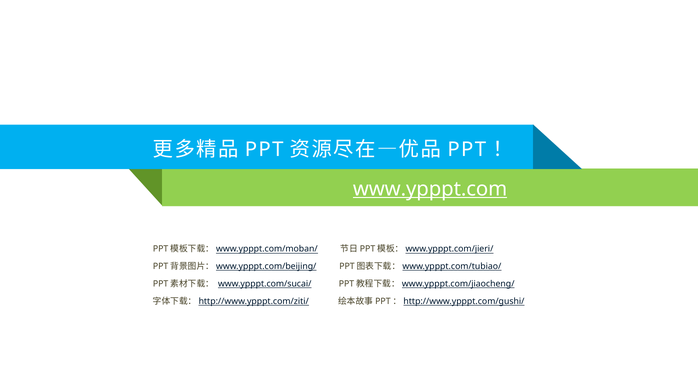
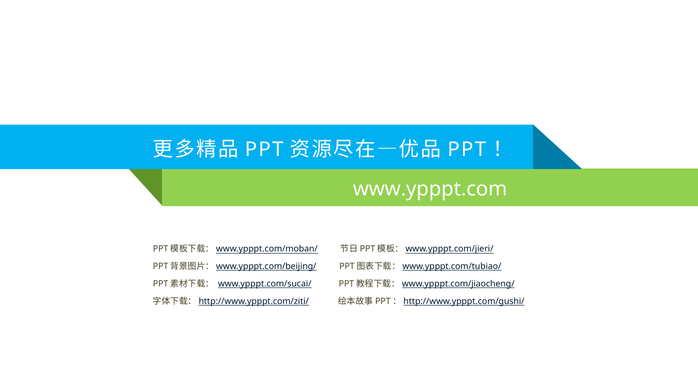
www.ypppt.com underline: present -> none
